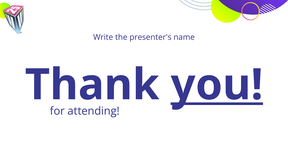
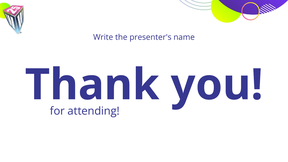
you underline: present -> none
